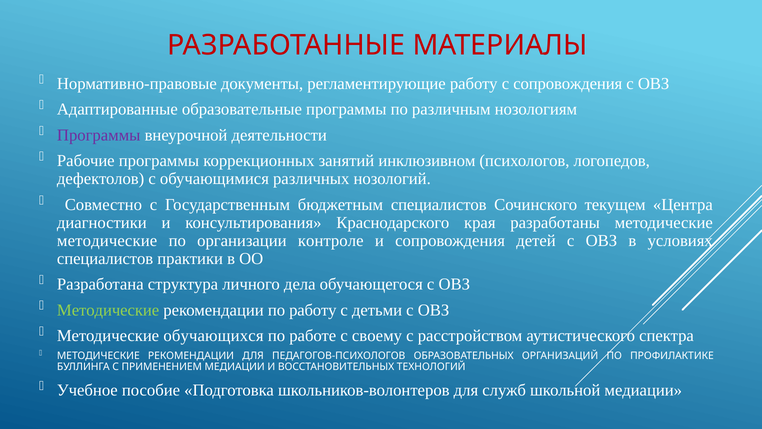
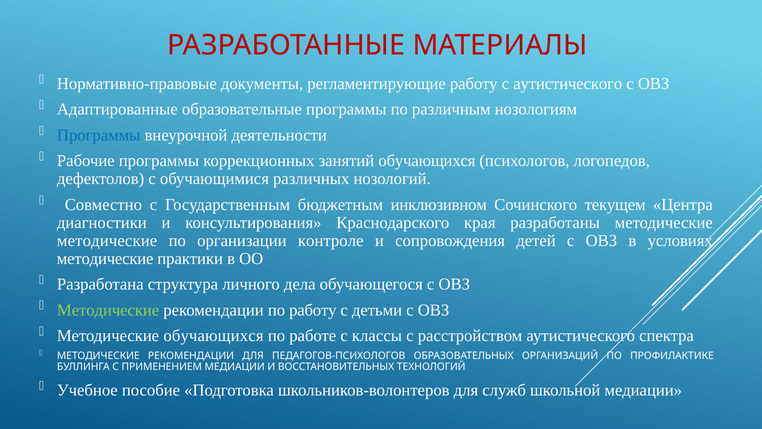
с сопровождения: сопровождения -> аутистического
Программы at (99, 135) colour: purple -> blue
занятий инклюзивном: инклюзивном -> обучающихся
бюджетным специалистов: специалистов -> инклюзивном
специалистов at (105, 258): специалистов -> методические
своему: своему -> классы
